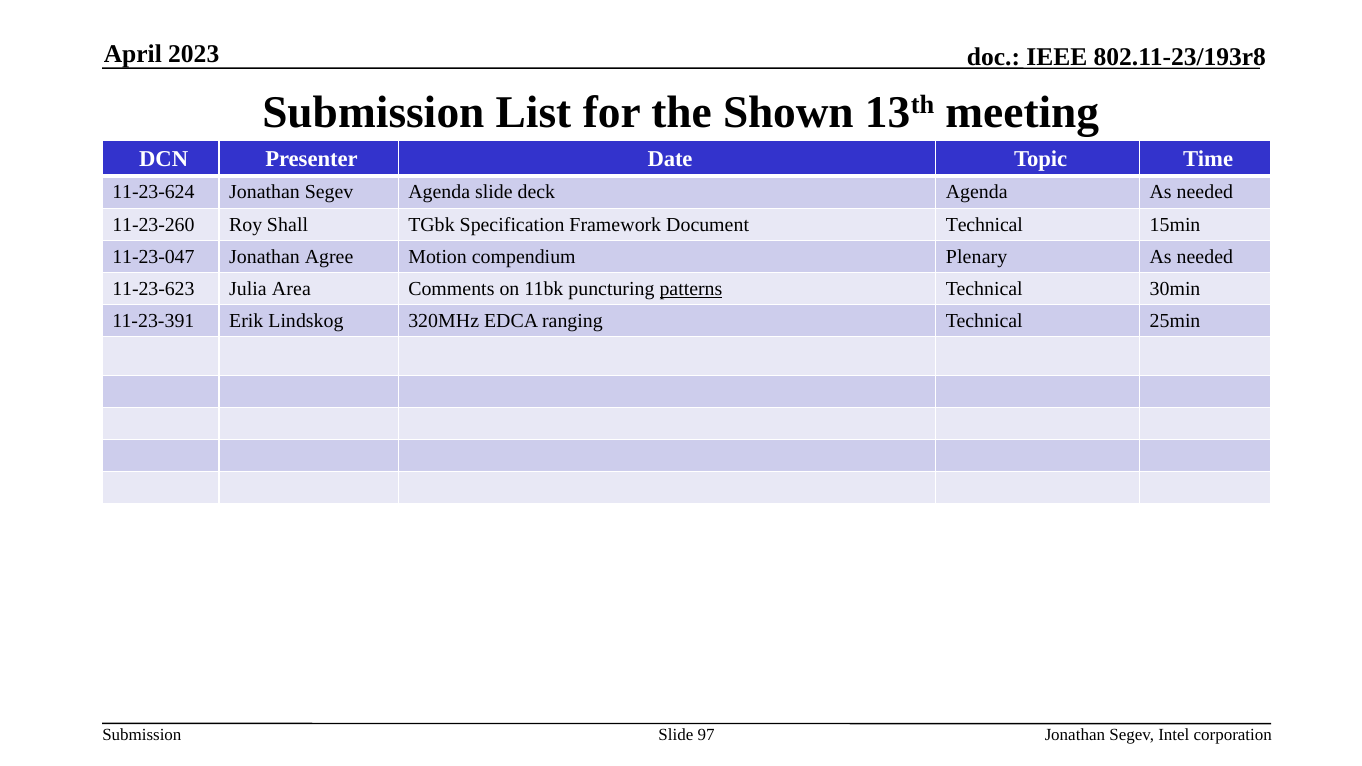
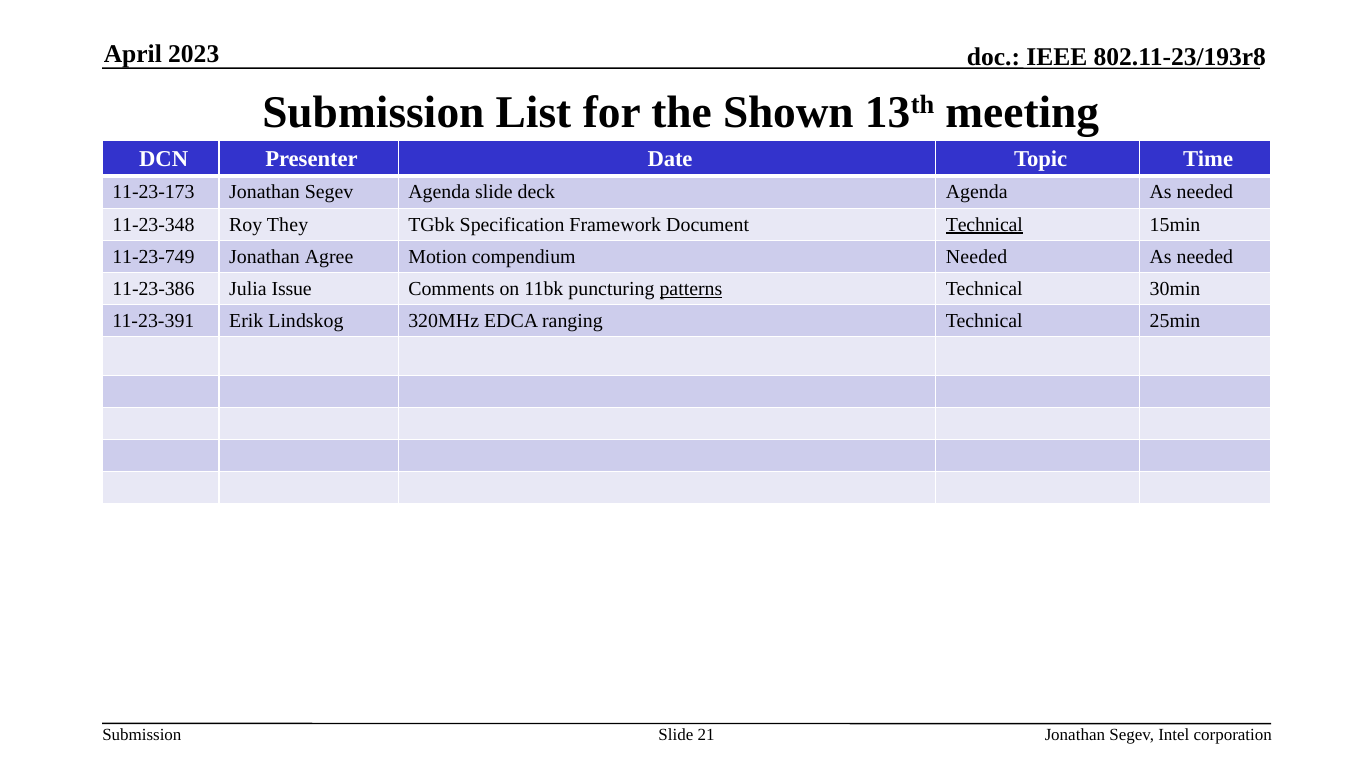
11-23-624: 11-23-624 -> 11-23-173
11-23-260: 11-23-260 -> 11-23-348
Shall: Shall -> They
Technical at (984, 224) underline: none -> present
11-23-047: 11-23-047 -> 11-23-749
compendium Plenary: Plenary -> Needed
11-23-623: 11-23-623 -> 11-23-386
Area: Area -> Issue
97: 97 -> 21
